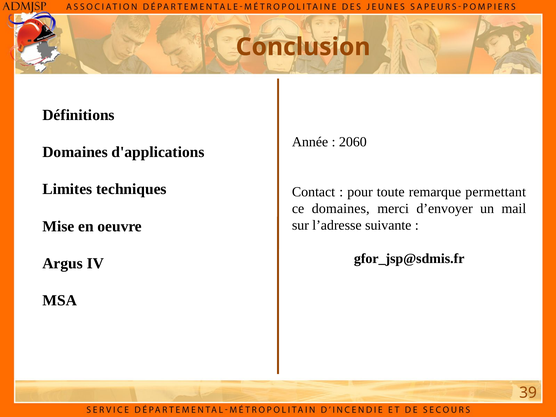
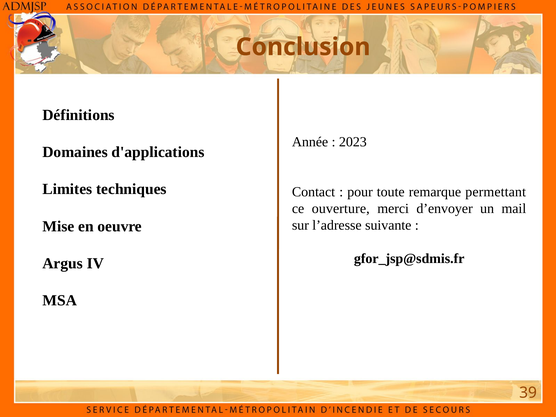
2060: 2060 -> 2023
ce domaines: domaines -> ouverture
